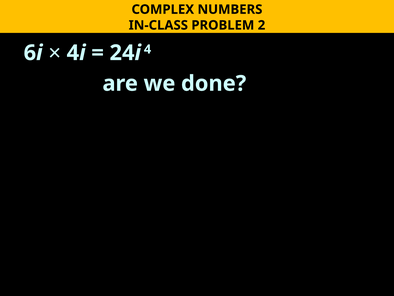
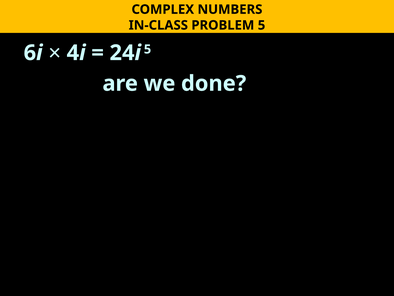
PROBLEM 2: 2 -> 5
24i 4: 4 -> 5
